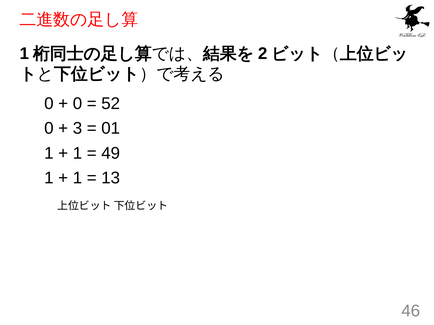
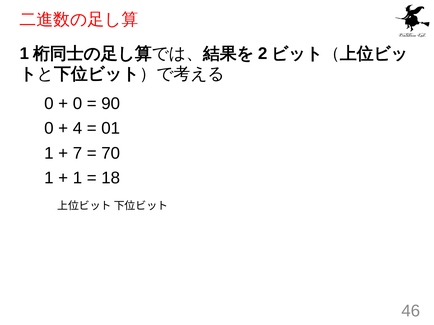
52: 52 -> 90
3: 3 -> 4
1 at (77, 153): 1 -> 7
49: 49 -> 70
13: 13 -> 18
